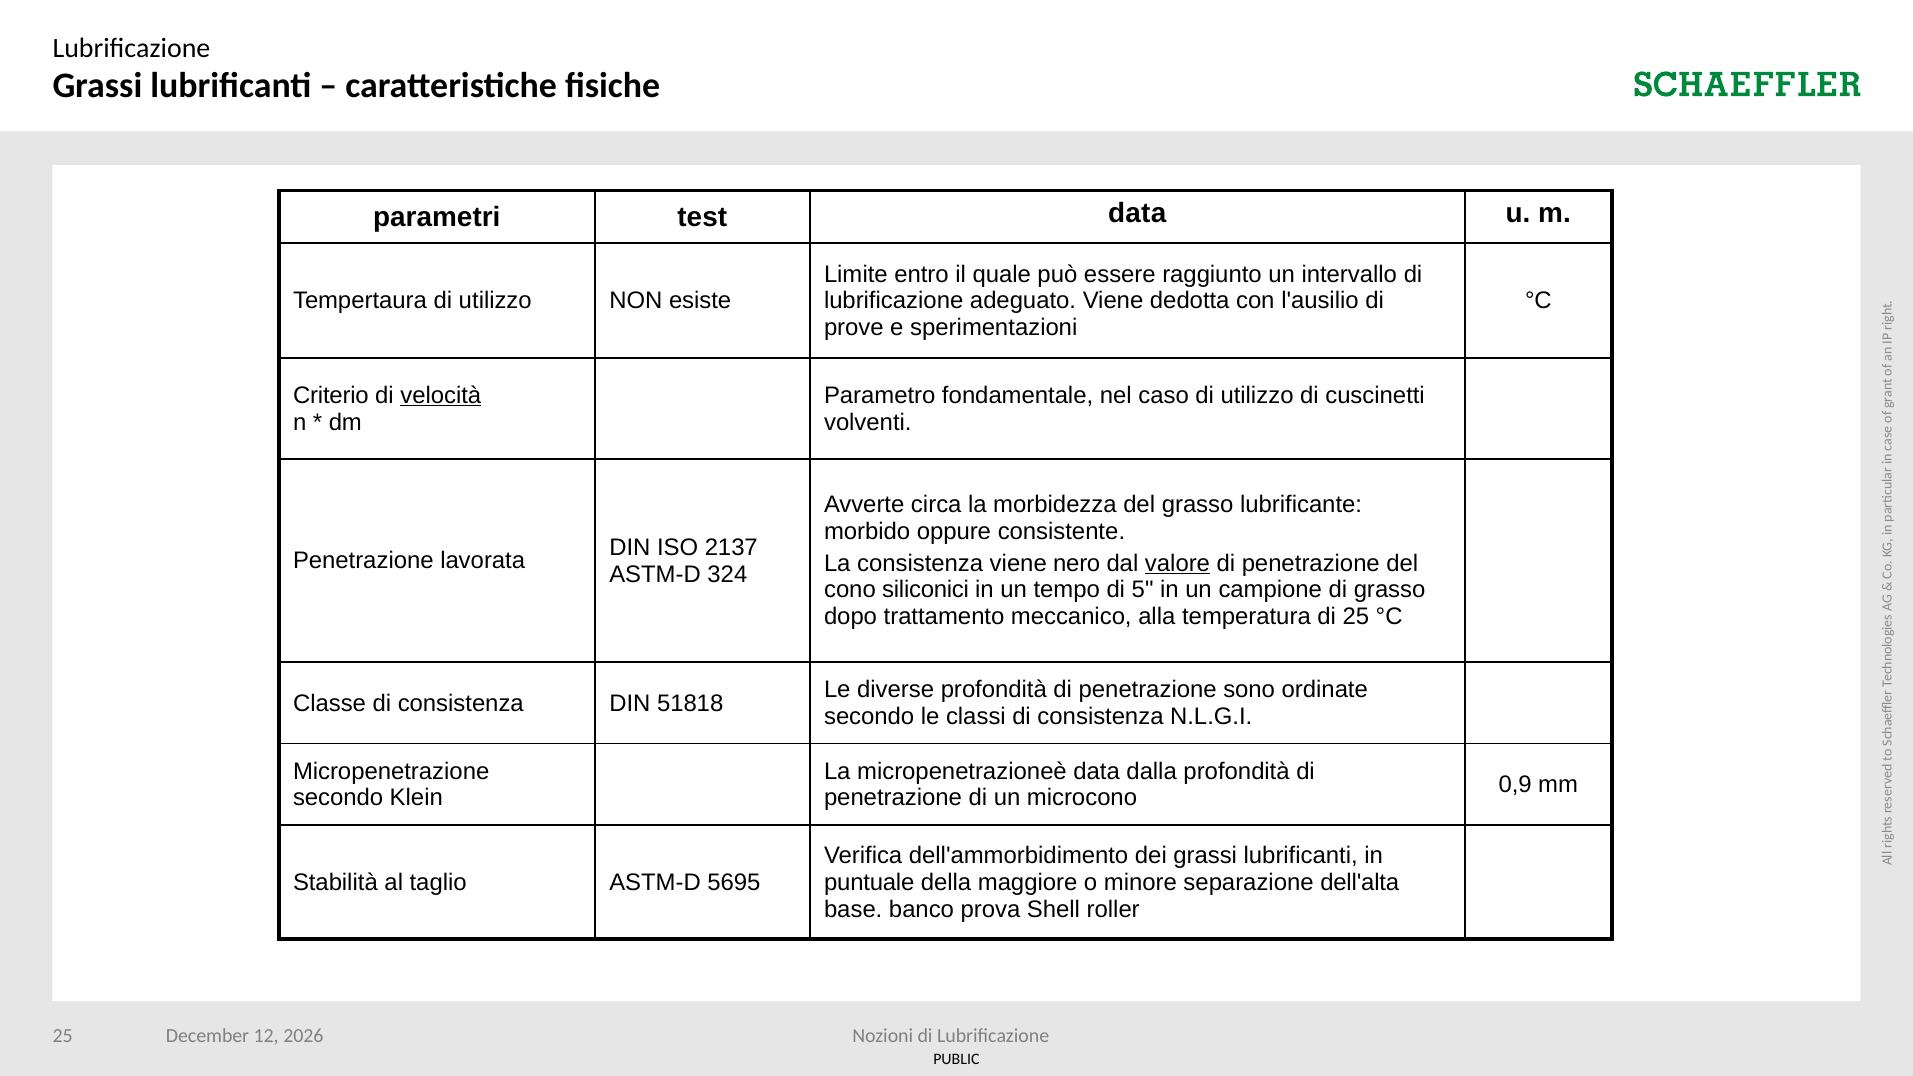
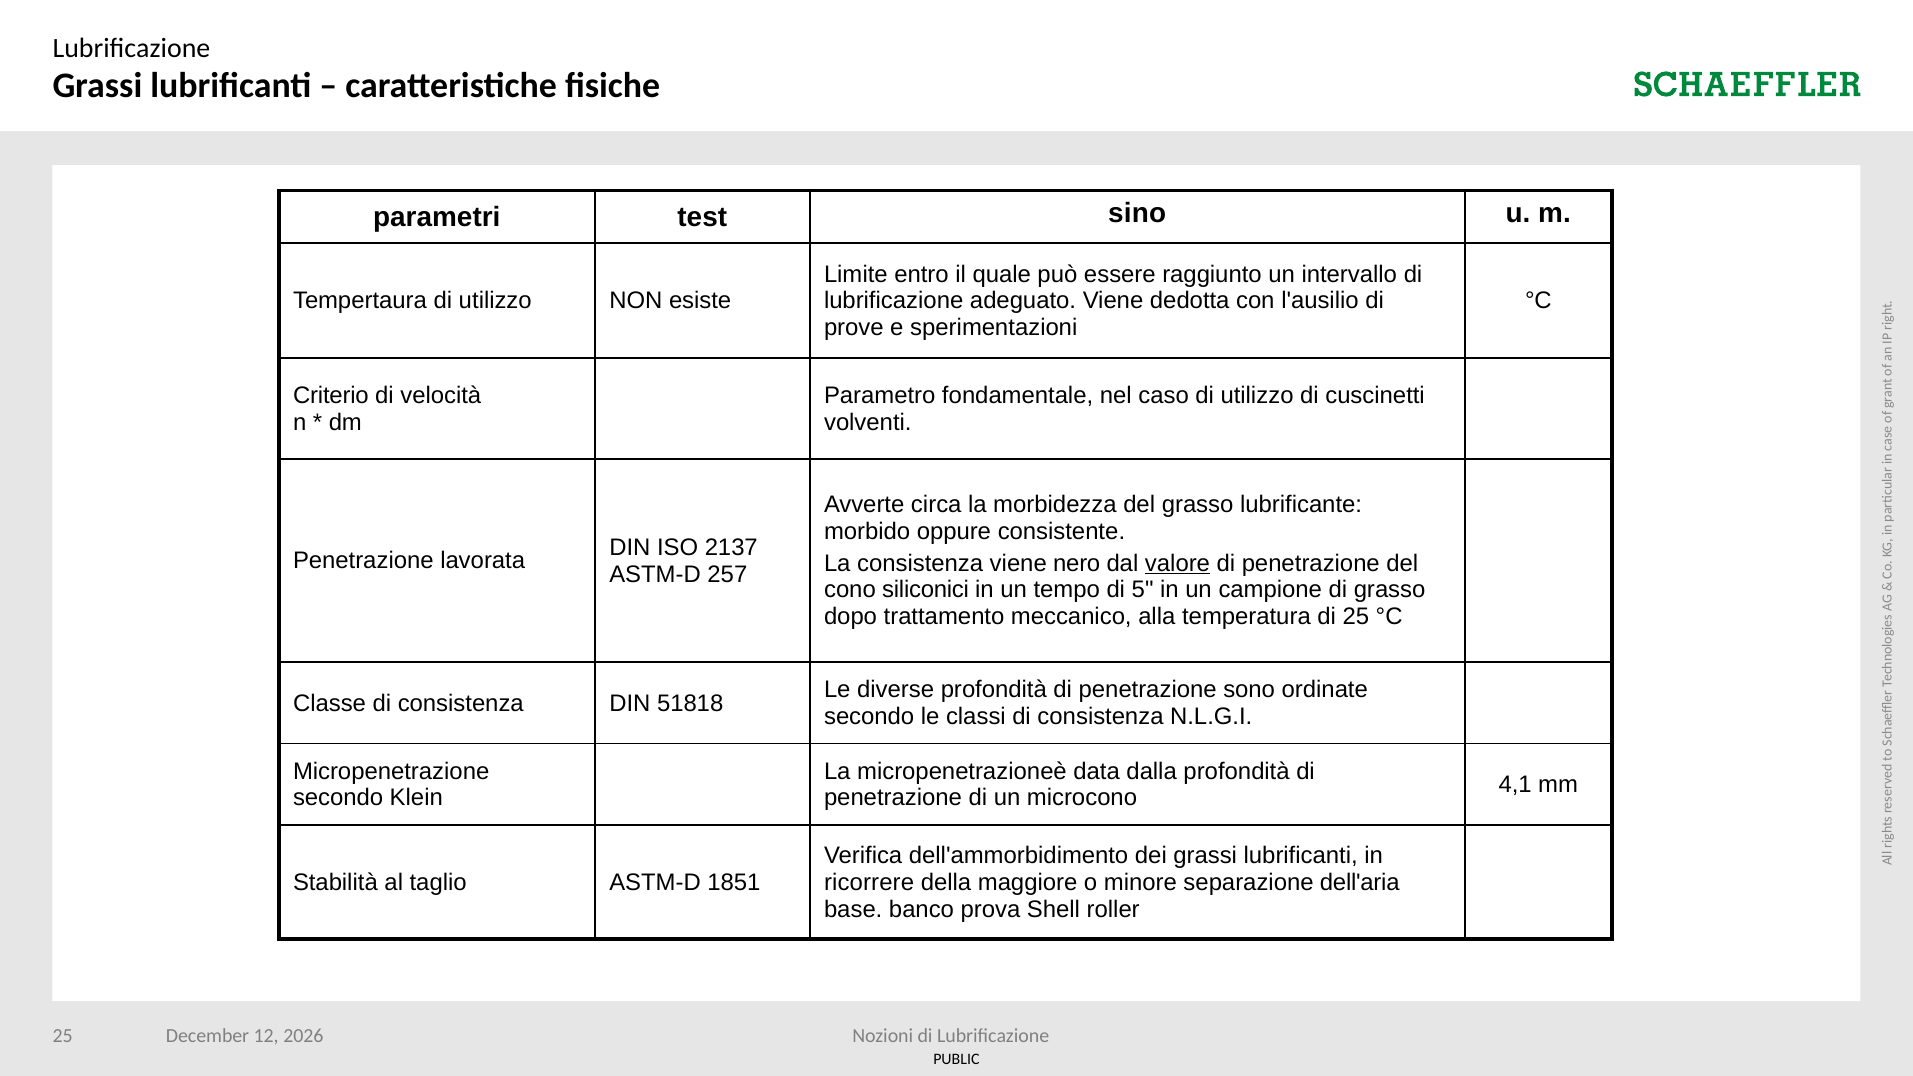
test data: data -> sino
velocità underline: present -> none
324: 324 -> 257
0,9: 0,9 -> 4,1
5695: 5695 -> 1851
puntuale: puntuale -> ricorrere
dell'alta: dell'alta -> dell'aria
